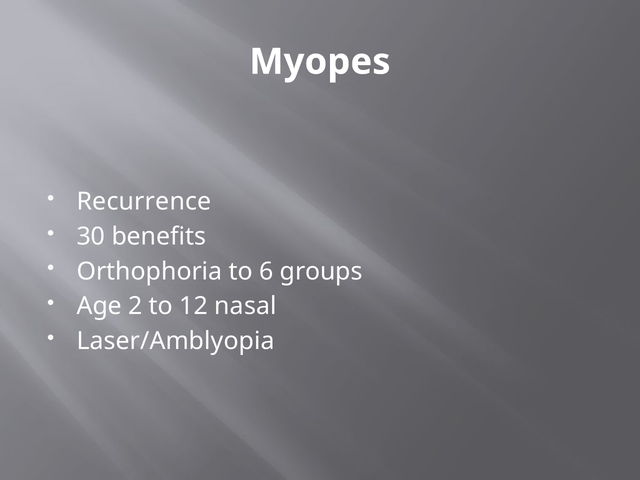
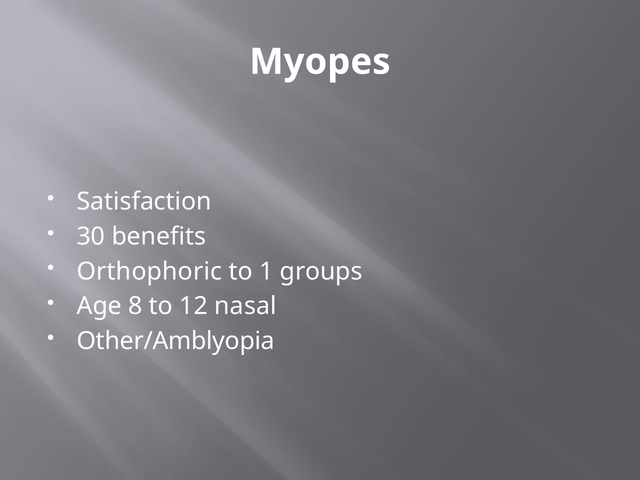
Recurrence: Recurrence -> Satisfaction
Orthophoria: Orthophoria -> Orthophoric
6: 6 -> 1
2: 2 -> 8
Laser/Amblyopia: Laser/Amblyopia -> Other/Amblyopia
